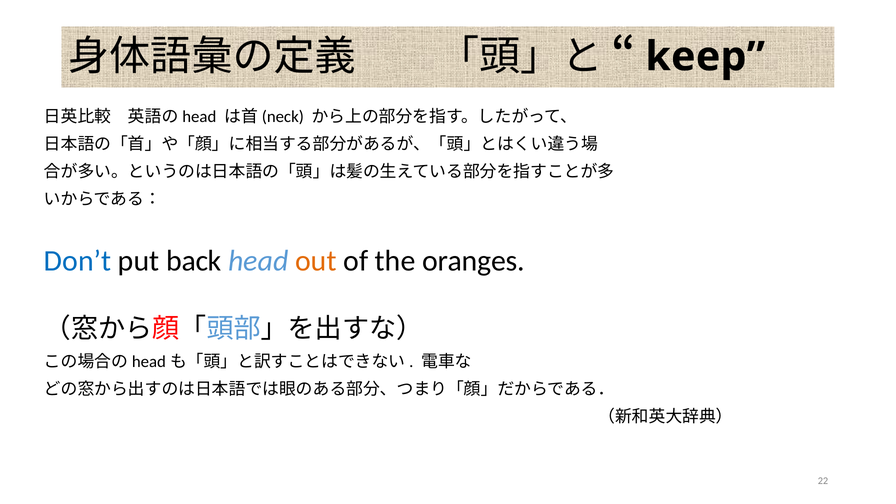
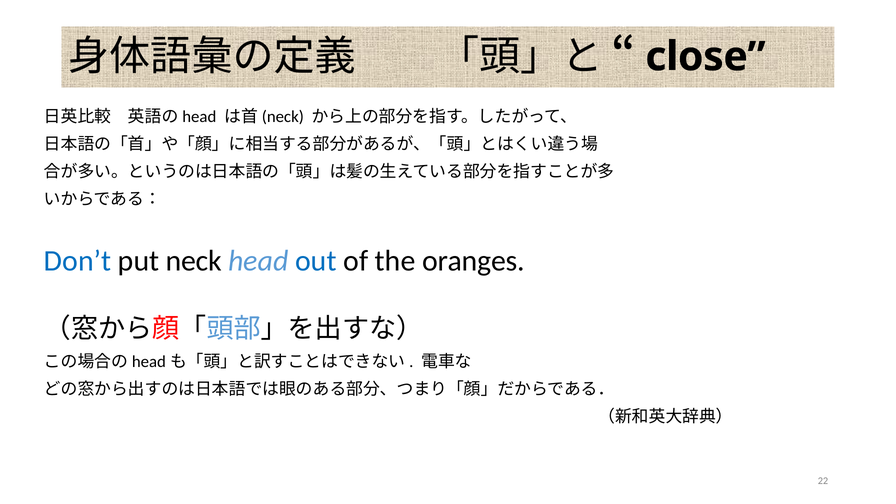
keep: keep -> close
back: back -> neck
out colour: orange -> blue
